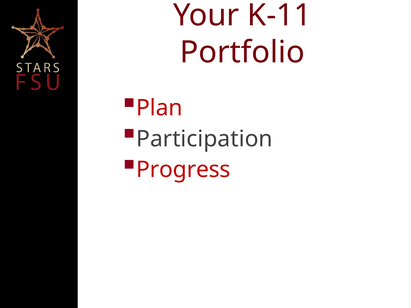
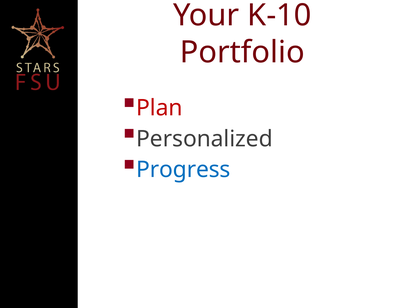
K-11: K-11 -> K-10
Participation: Participation -> Personalized
Progress colour: red -> blue
